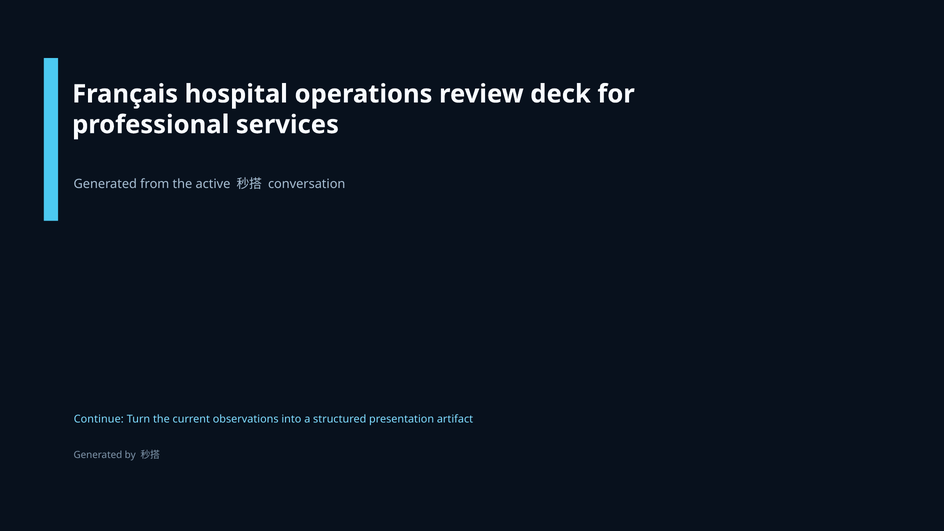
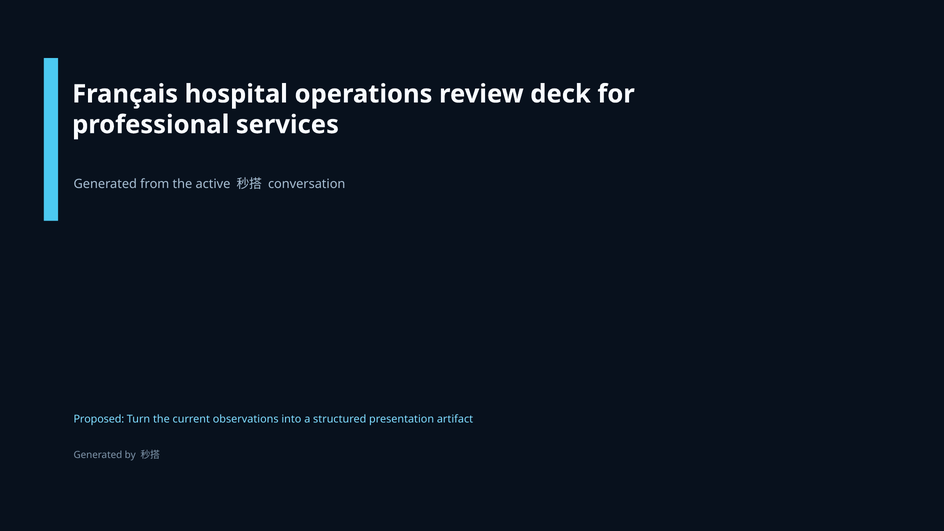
Continue: Continue -> Proposed
